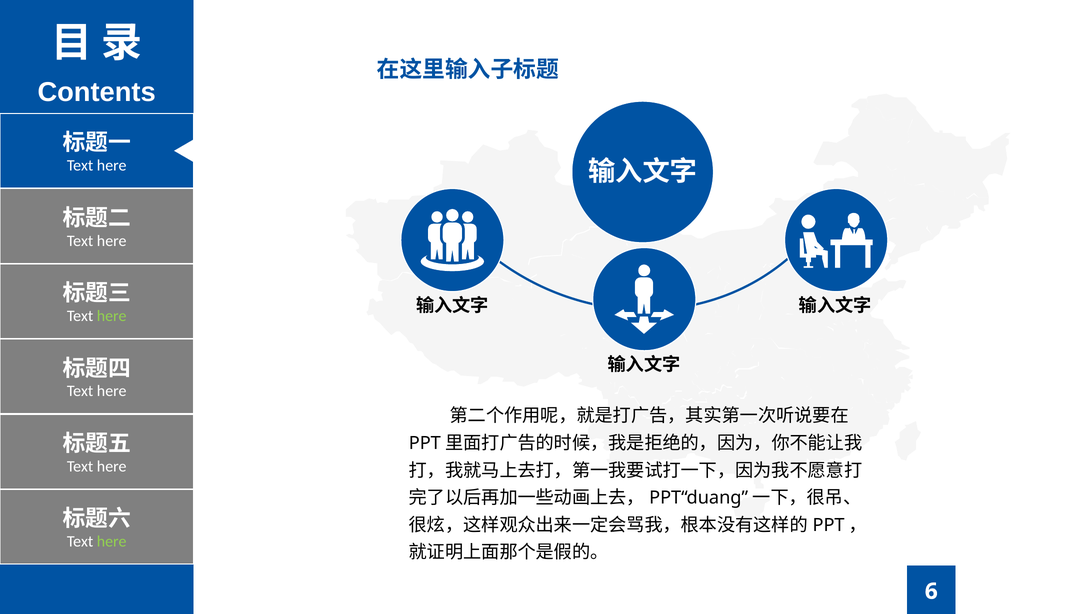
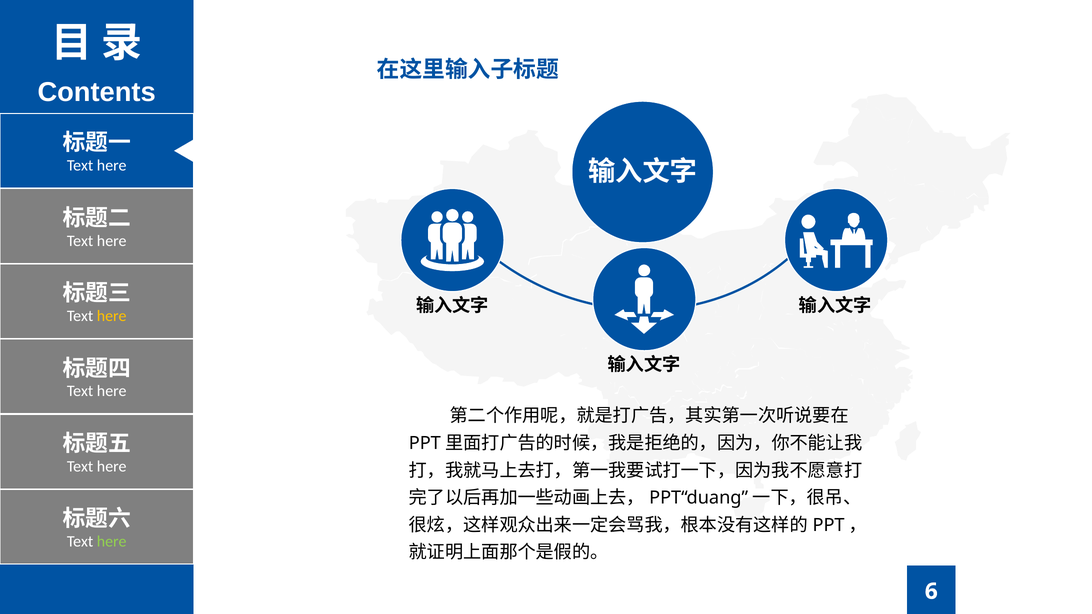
here at (112, 316) colour: light green -> yellow
